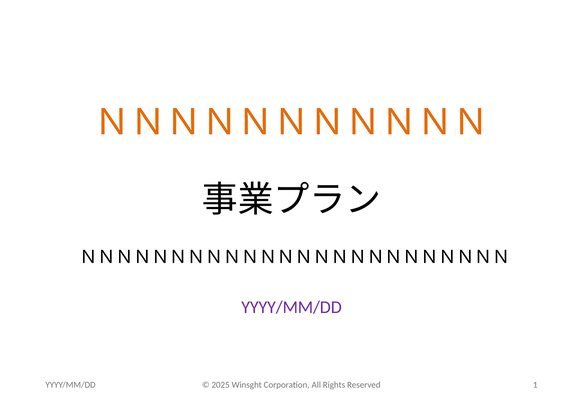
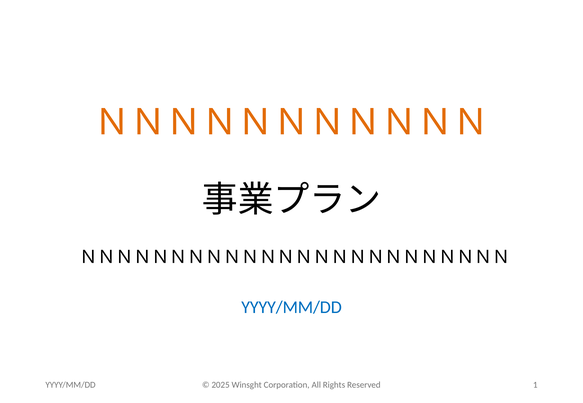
YYYY/MM/DD at (292, 308) colour: purple -> blue
